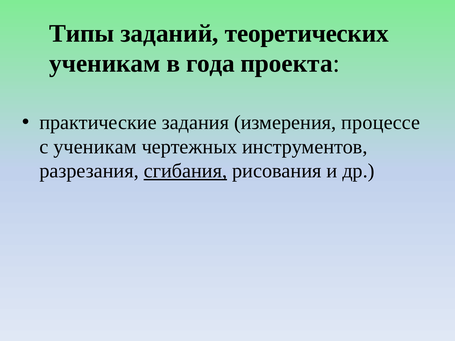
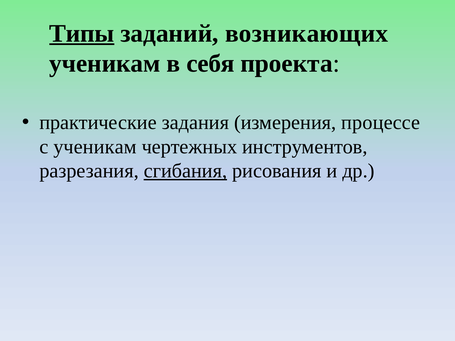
Типы underline: none -> present
теоретических: теоретических -> возникающих
года: года -> себя
